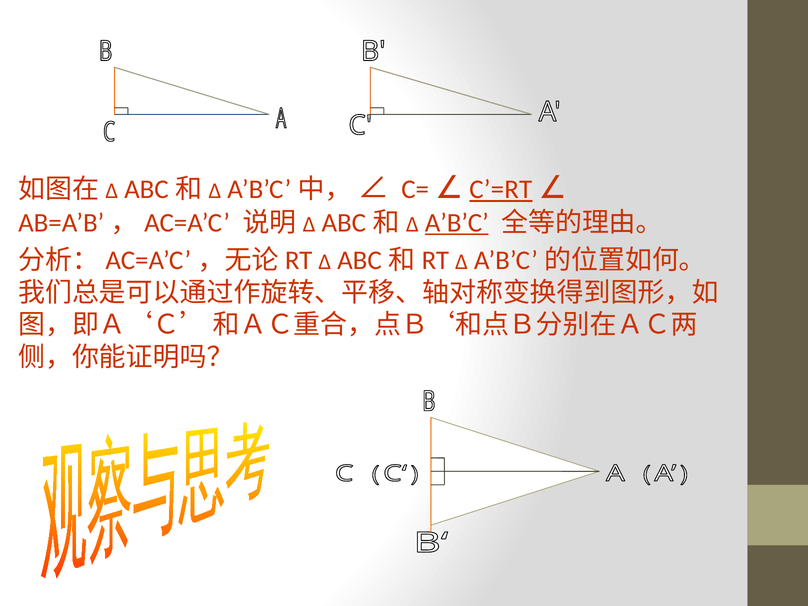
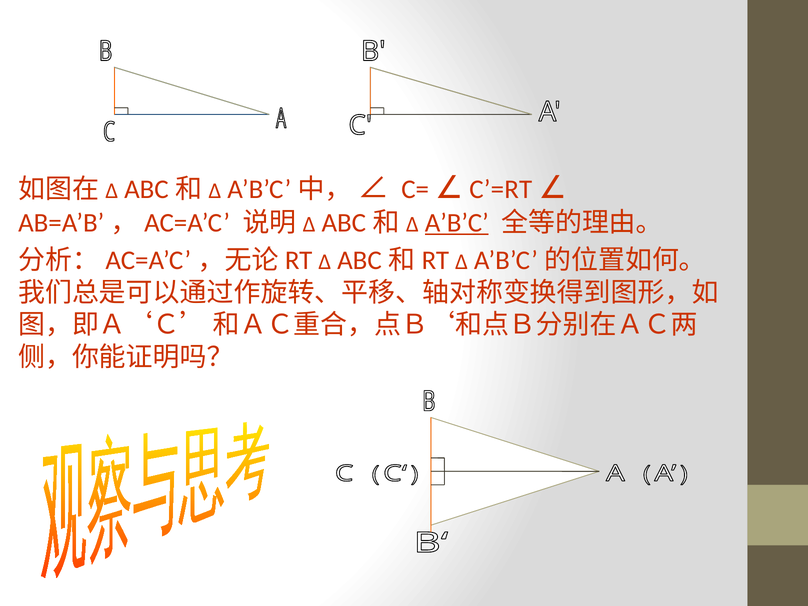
C’=RT underline: present -> none
